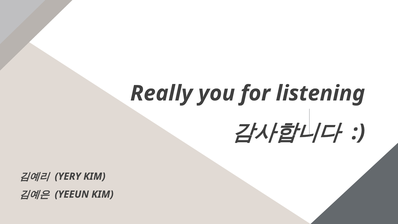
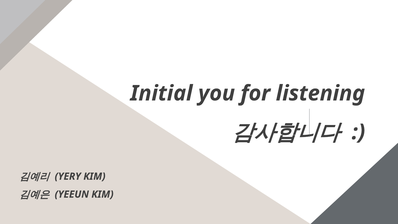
Really: Really -> Initial
